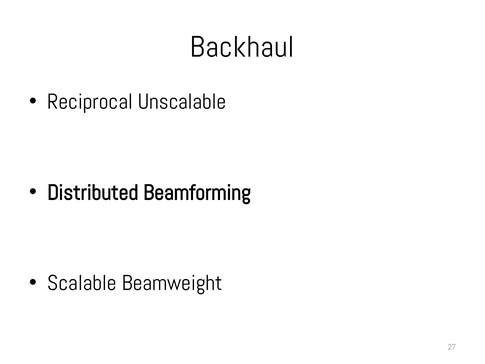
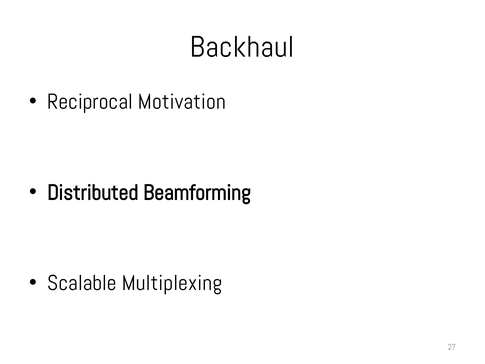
Unscalable: Unscalable -> Motivation
Beamweight: Beamweight -> Multiplexing
